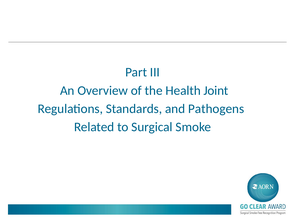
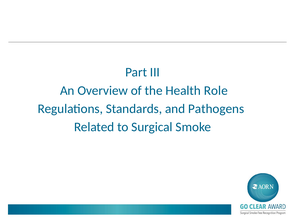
Joint: Joint -> Role
